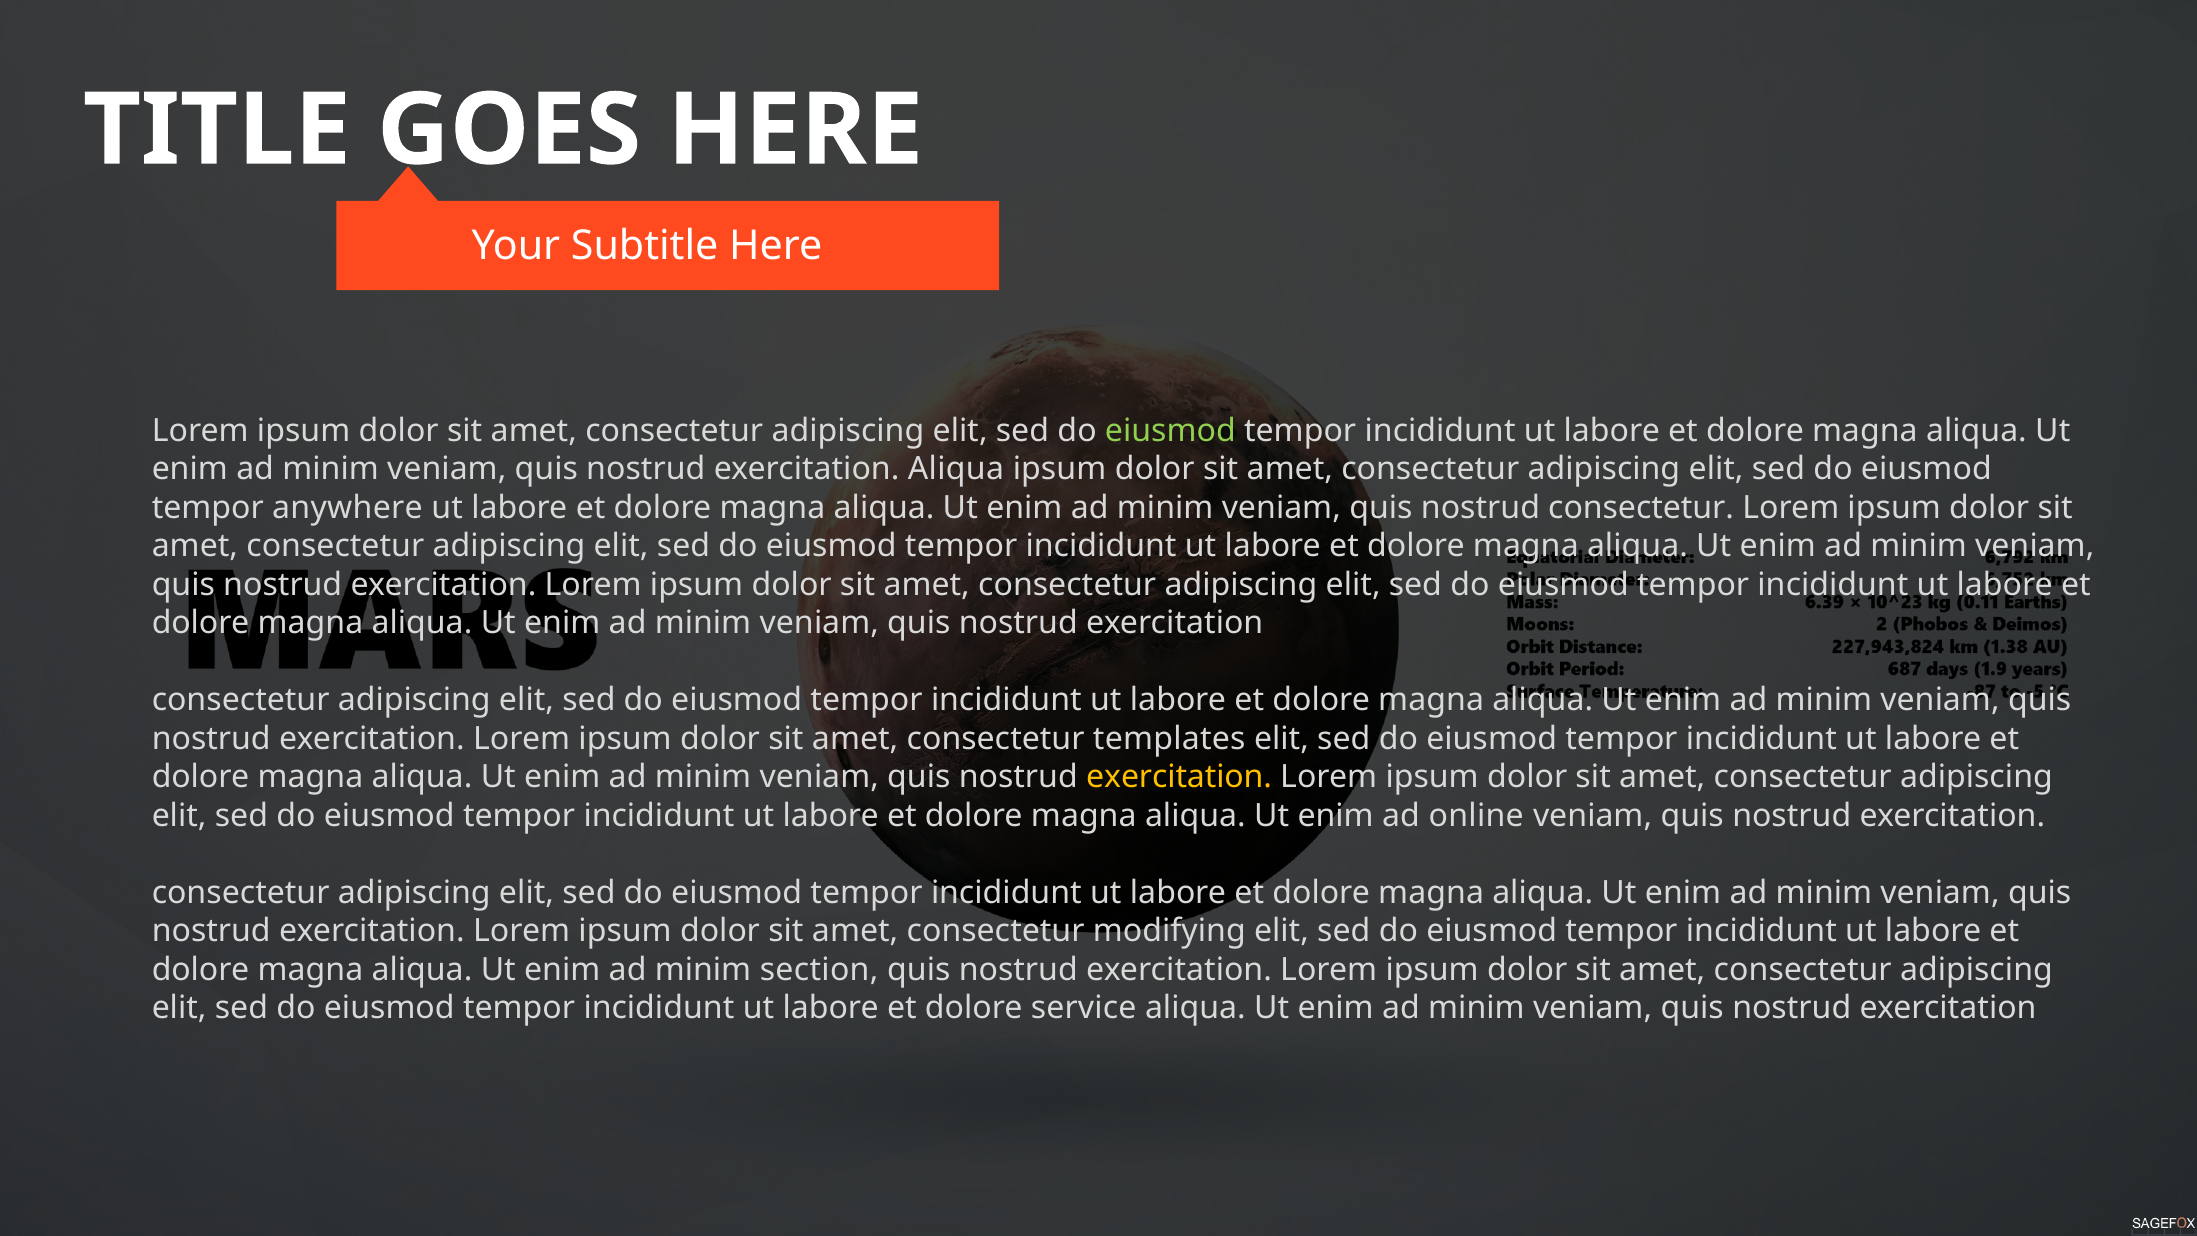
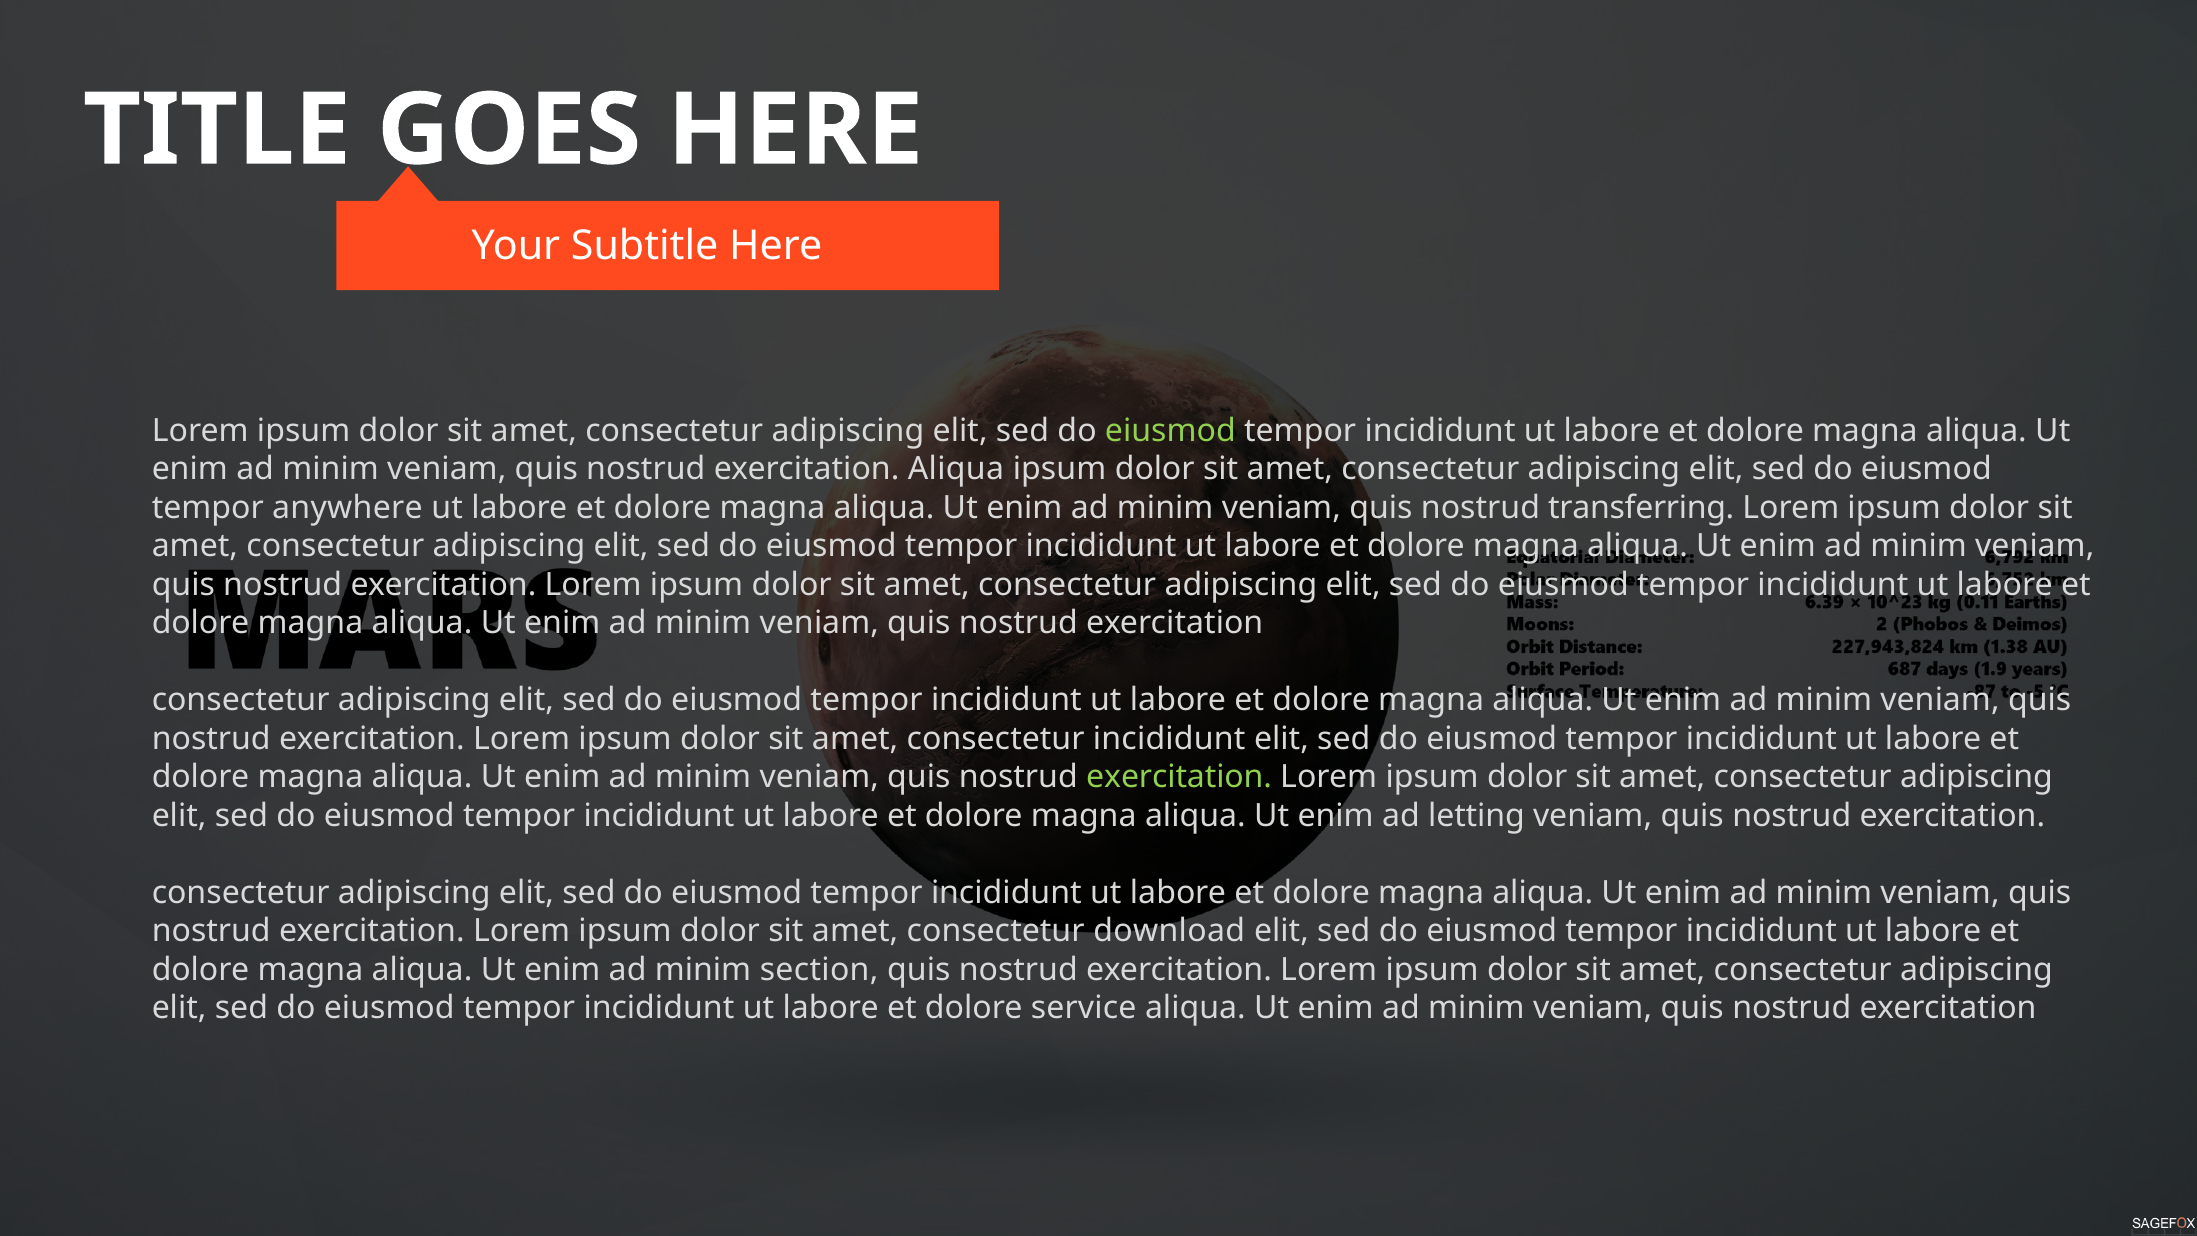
nostrud consectetur: consectetur -> transferring
consectetur templates: templates -> incididunt
exercitation at (1179, 777) colour: yellow -> light green
online: online -> letting
modifying: modifying -> download
